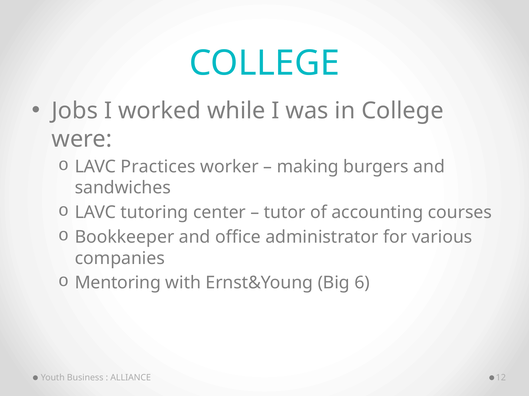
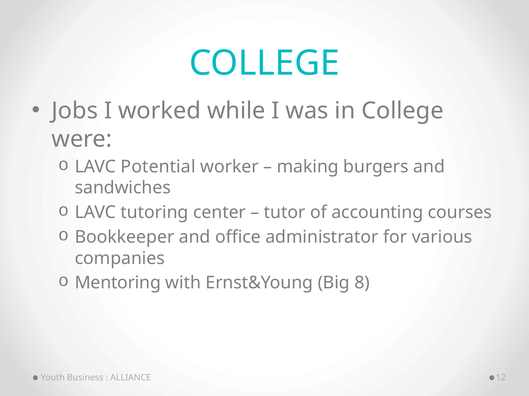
Practices: Practices -> Potential
6: 6 -> 8
